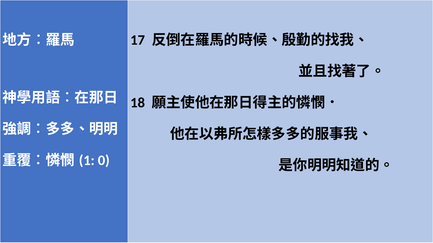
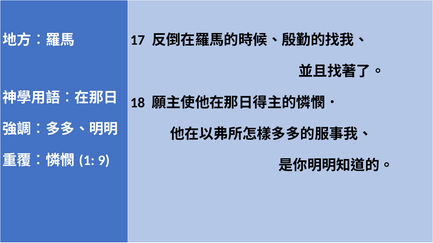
0: 0 -> 9
